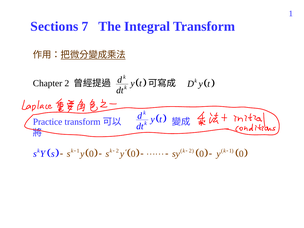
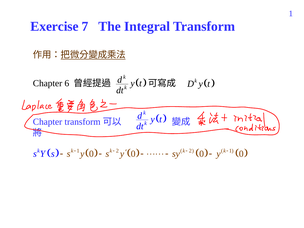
Sections: Sections -> Exercise
Chapter 2: 2 -> 6
Practice at (48, 122): Practice -> Chapter
